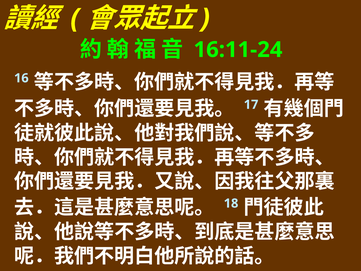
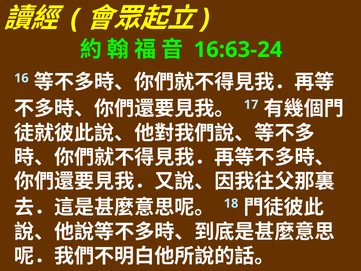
16:11-24: 16:11-24 -> 16:63-24
